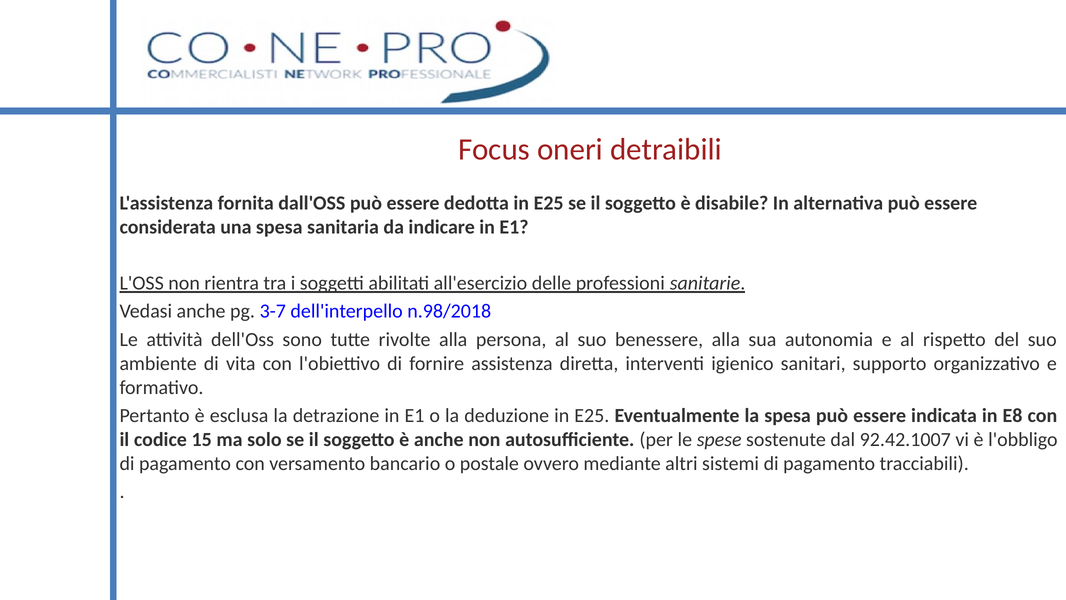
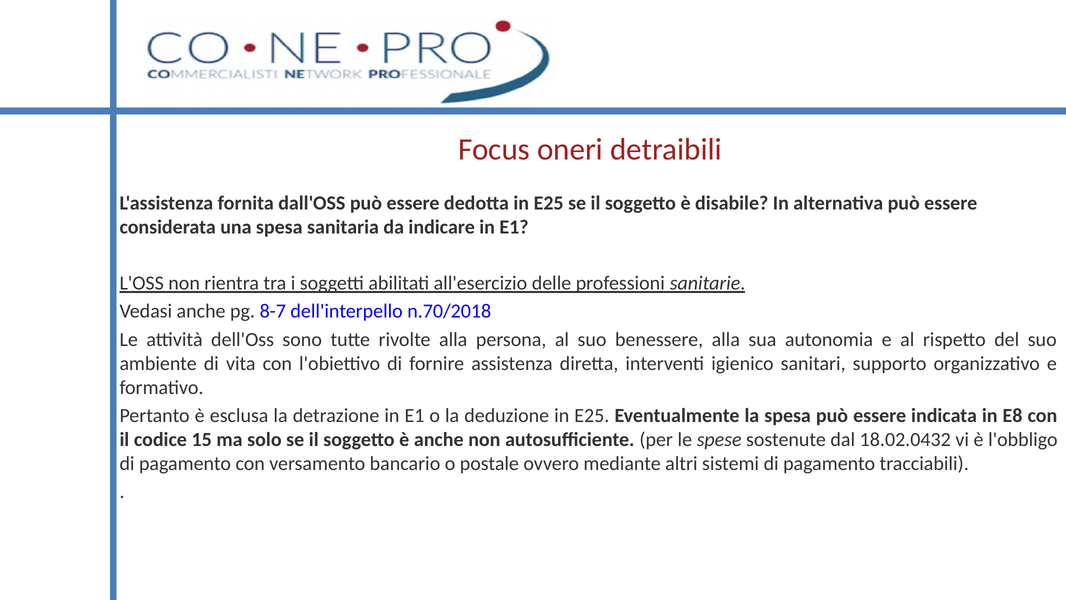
3-7: 3-7 -> 8-7
n.98/2018: n.98/2018 -> n.70/2018
92.42.1007: 92.42.1007 -> 18.02.0432
